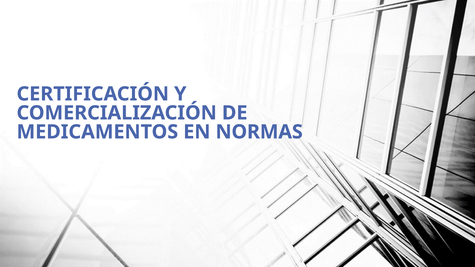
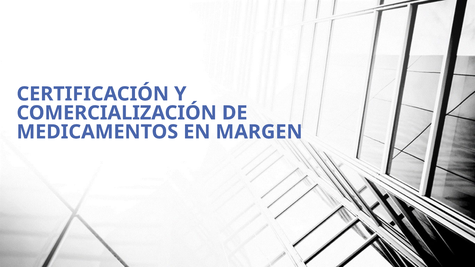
NORMAS: NORMAS -> MARGEN
